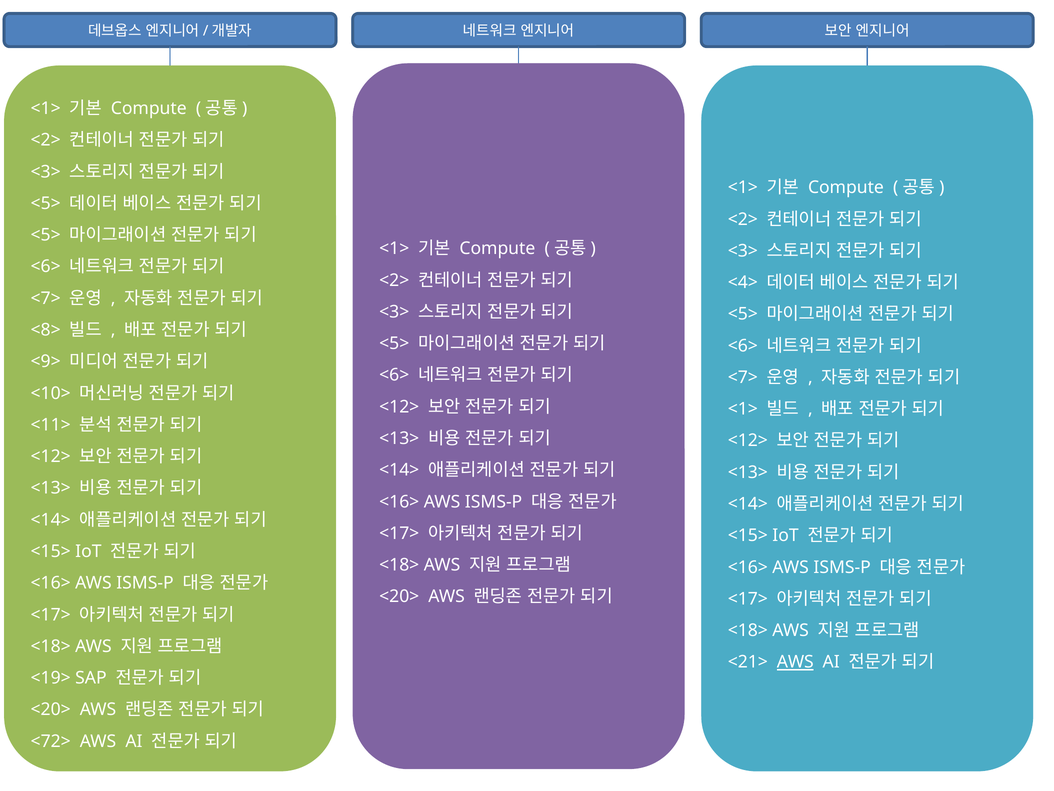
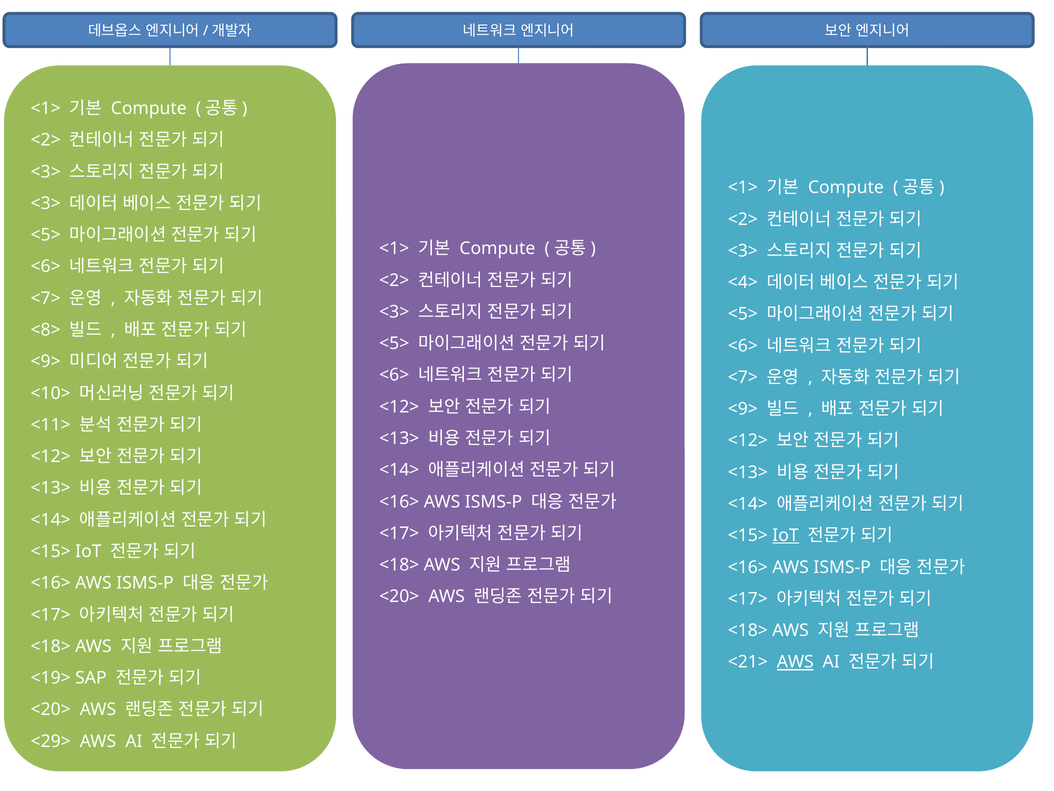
<5> at (46, 203): <5> -> <3>
<1> at (743, 409): <1> -> <9>
IoT at (786, 535) underline: none -> present
<72>: <72> -> <29>
